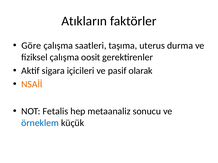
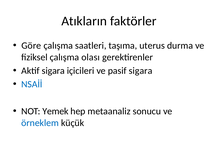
oosit: oosit -> olası
pasif olarak: olarak -> sigara
NSAİİ colour: orange -> blue
Fetalis: Fetalis -> Yemek
